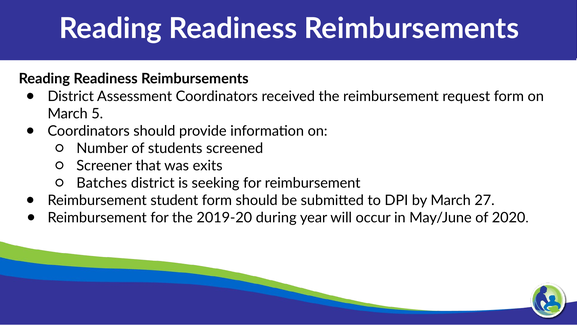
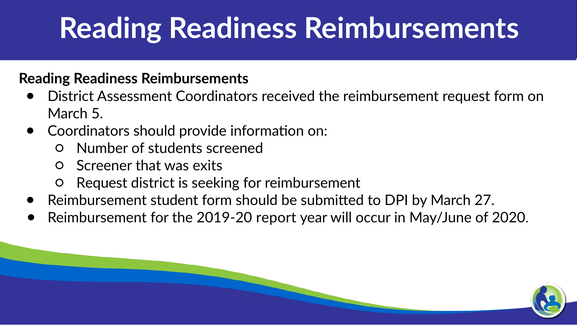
Batches at (102, 183): Batches -> Request
during: during -> report
